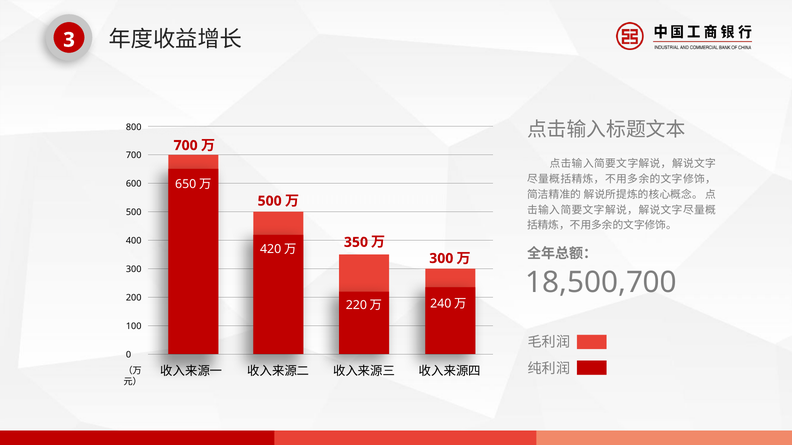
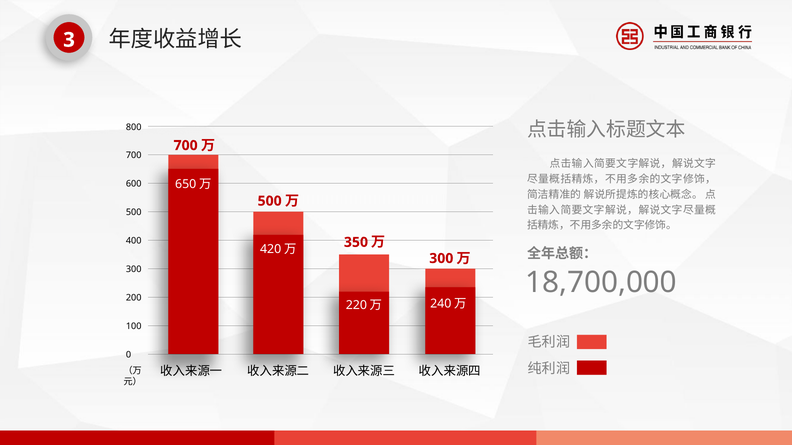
18,500,700: 18,500,700 -> 18,700,000
